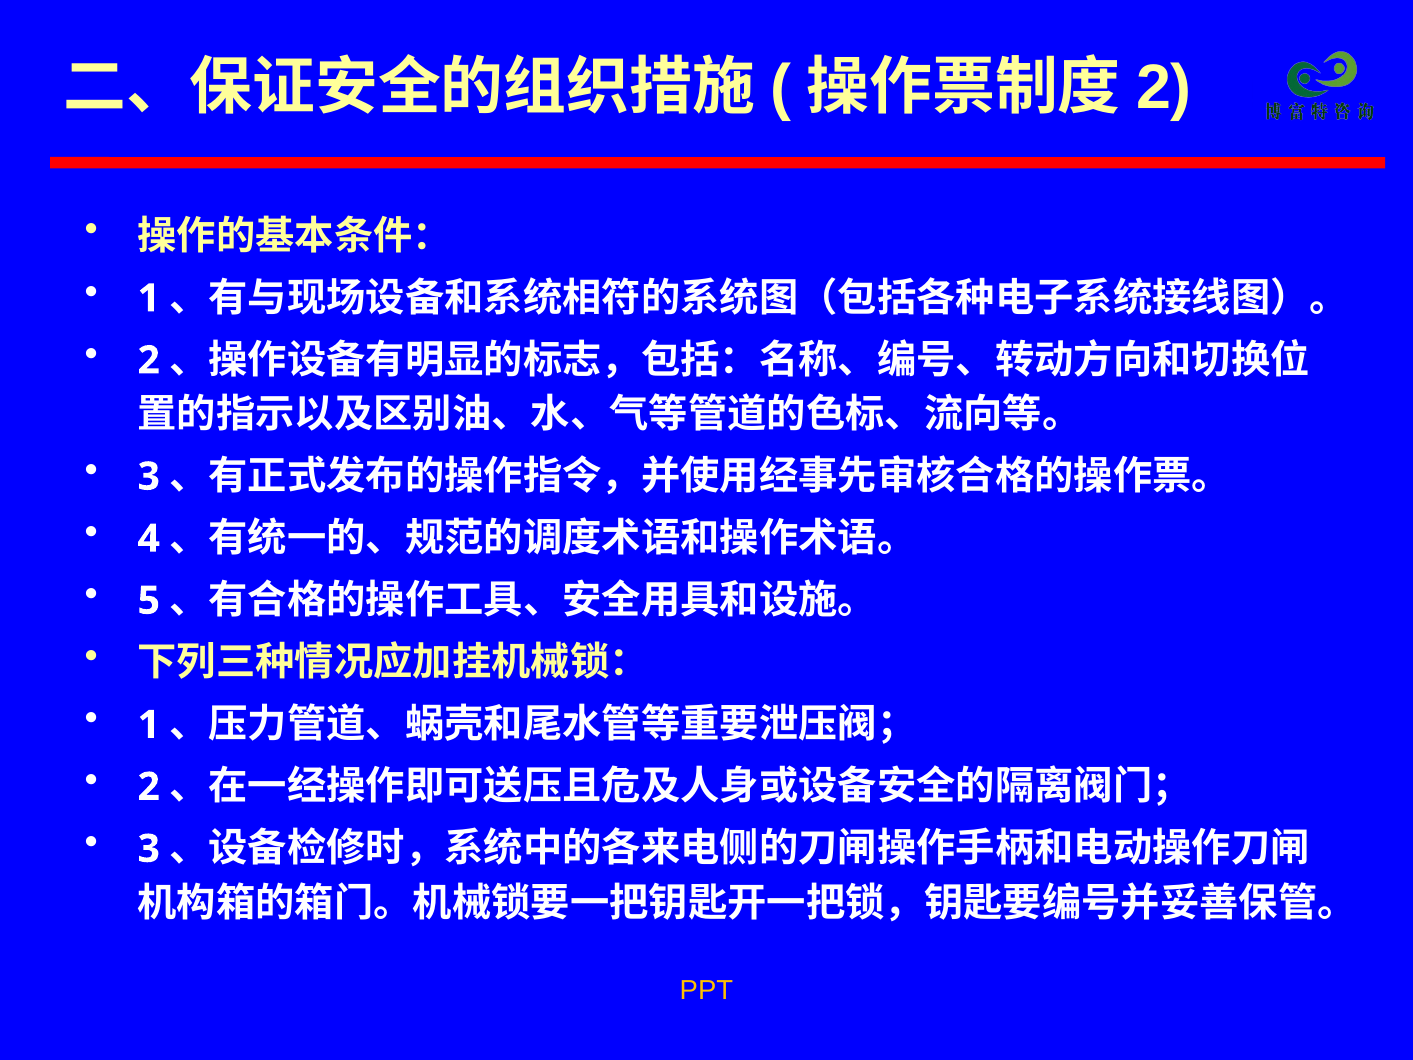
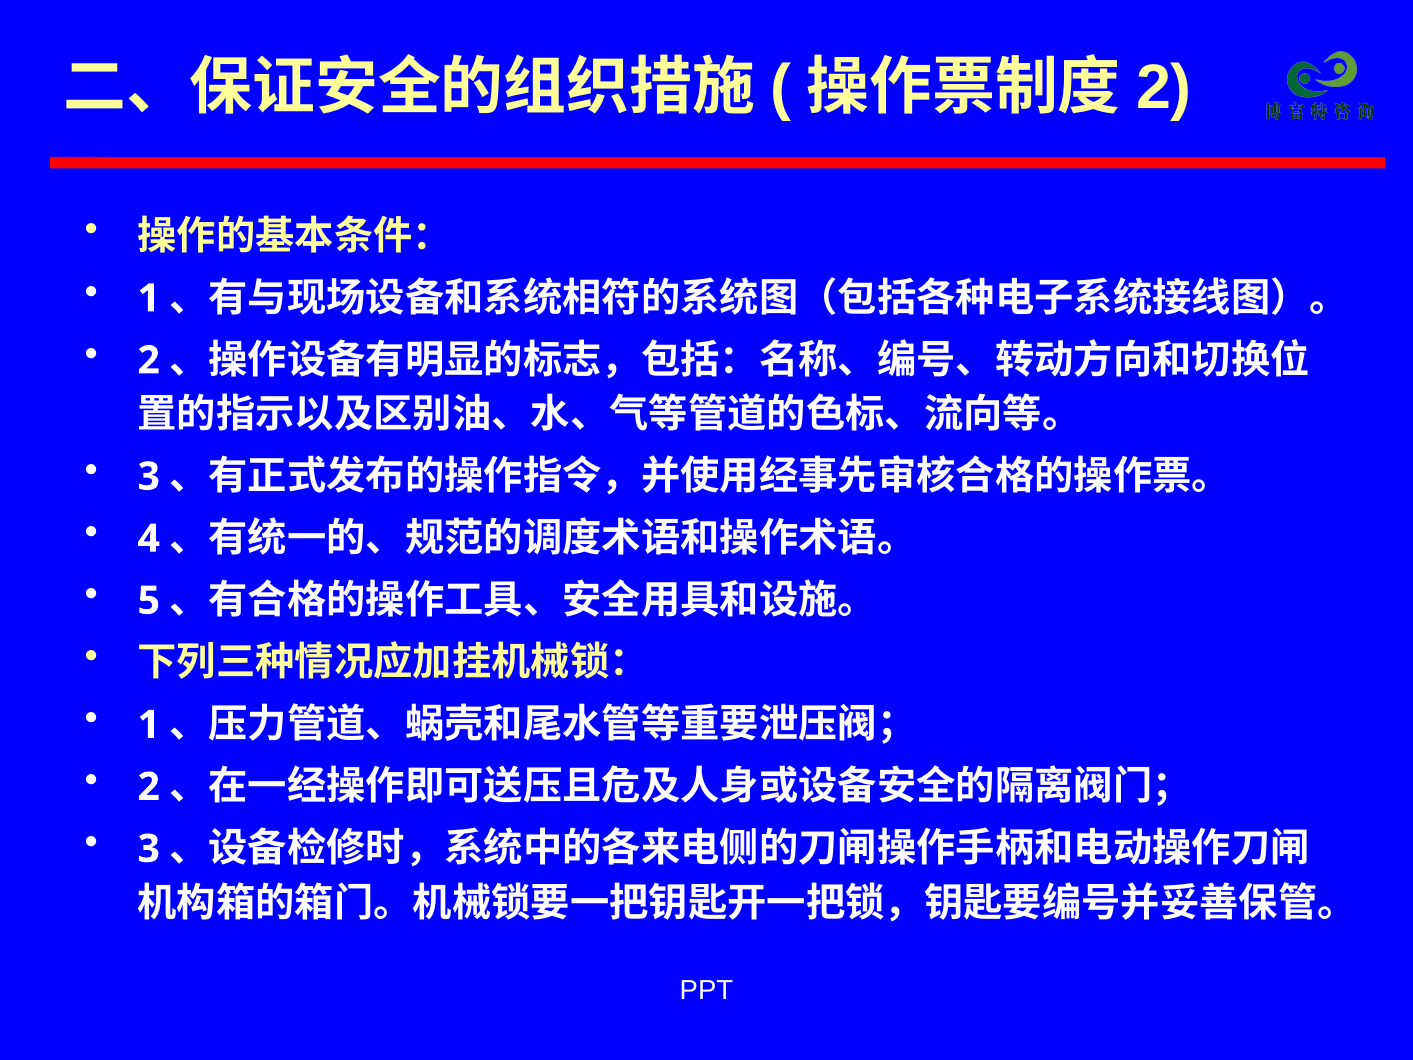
PPT colour: yellow -> white
